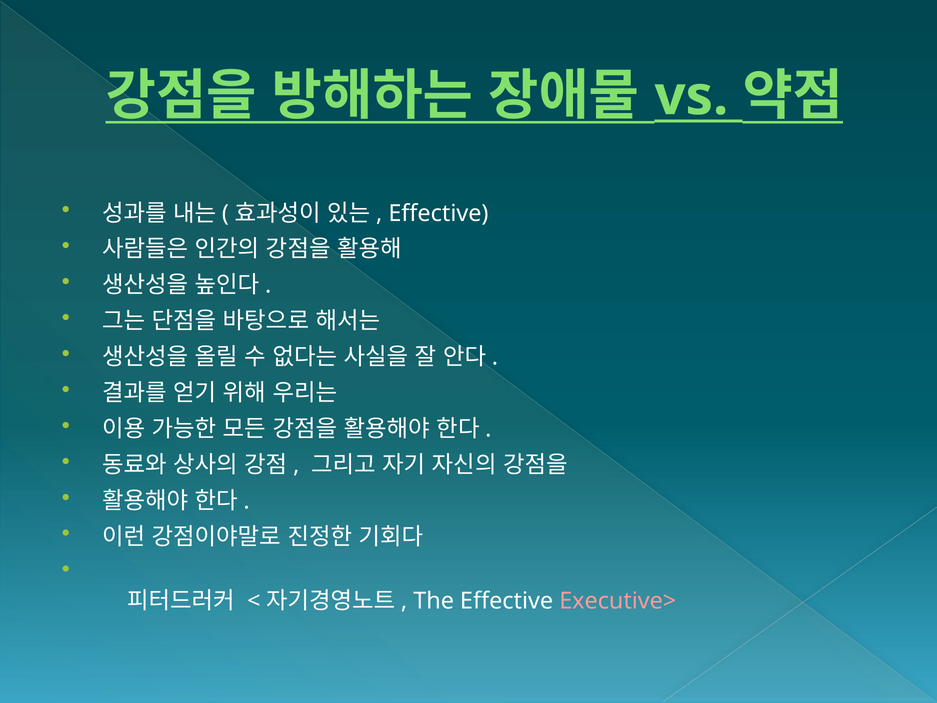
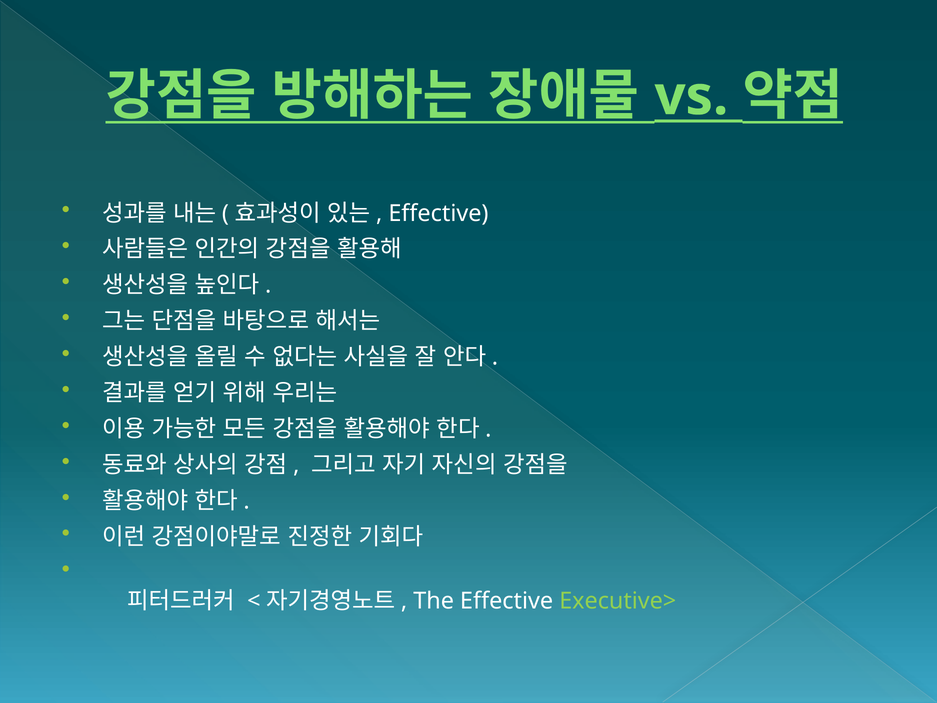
Executive> colour: pink -> light green
